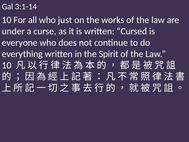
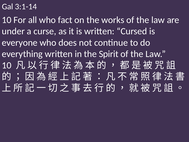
just: just -> fact
